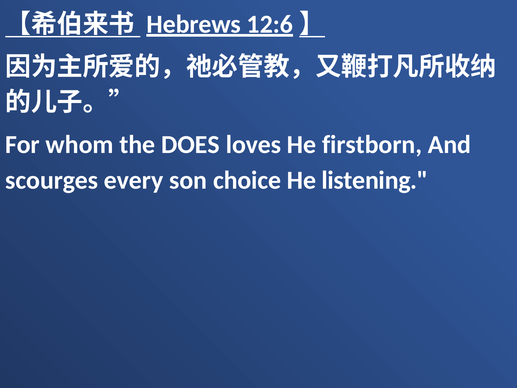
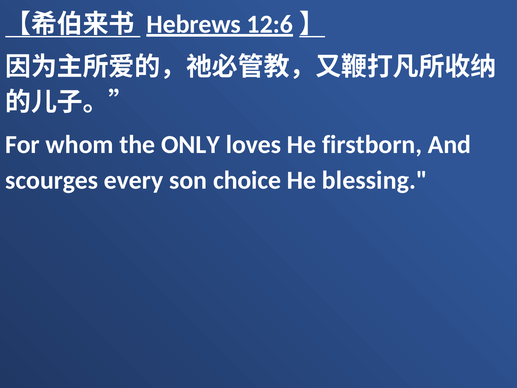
DOES: DOES -> ONLY
listening: listening -> blessing
